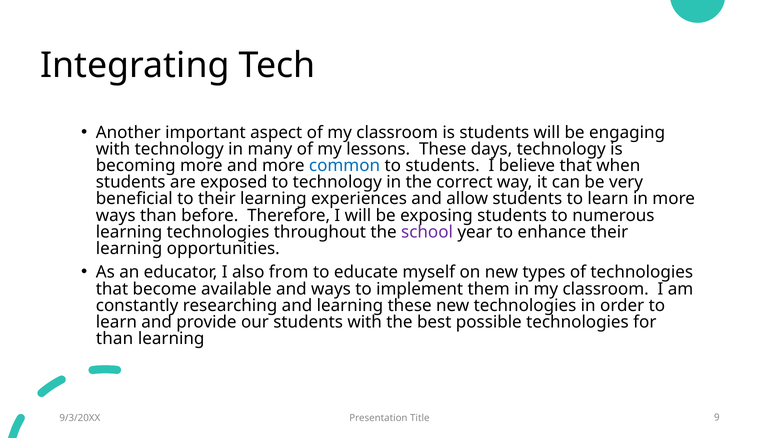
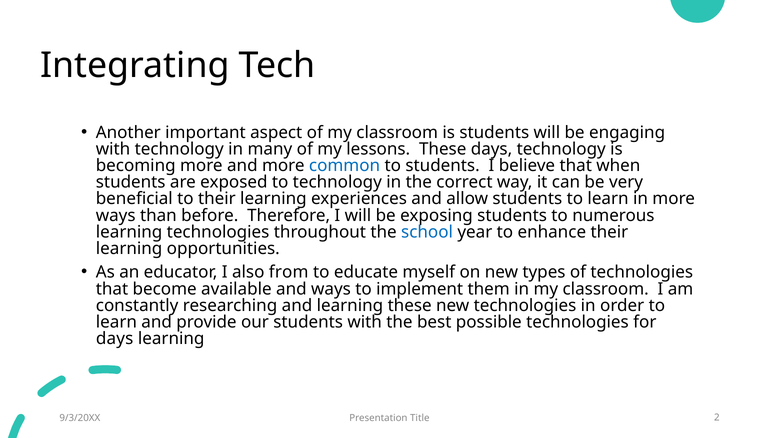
school colour: purple -> blue
than at (115, 339): than -> days
9: 9 -> 2
